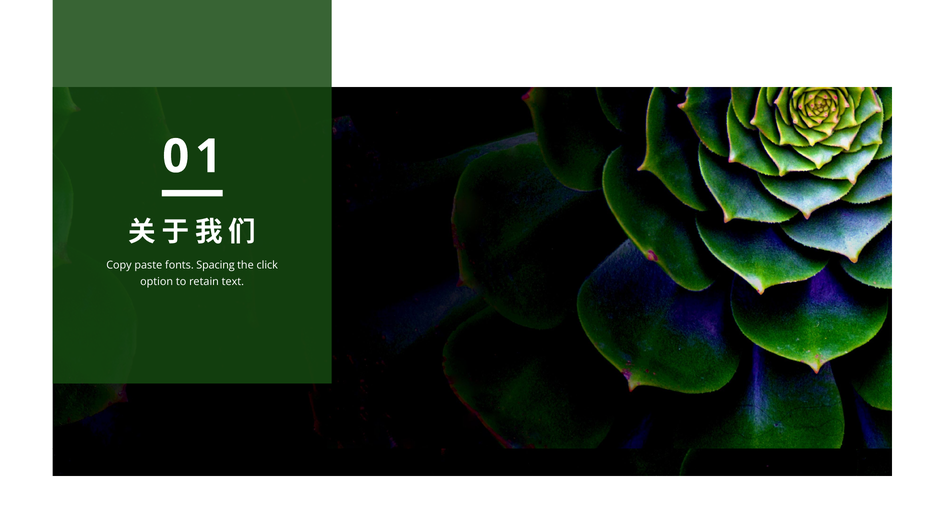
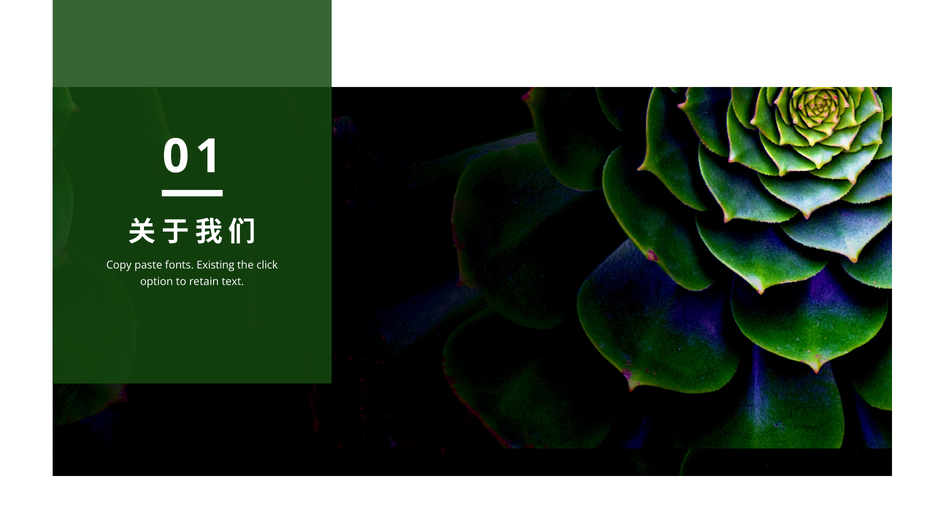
Spacing: Spacing -> Existing
